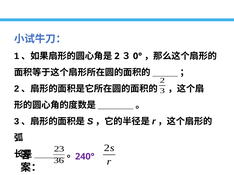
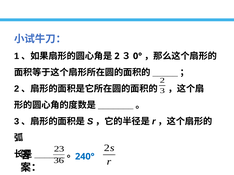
240° colour: purple -> blue
